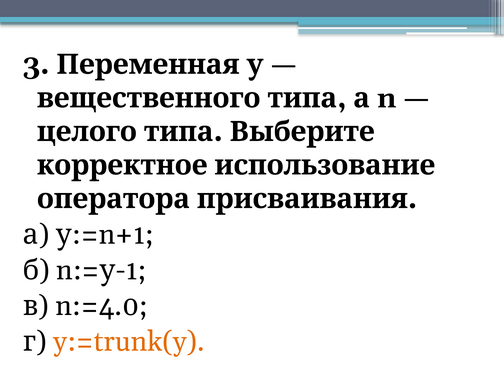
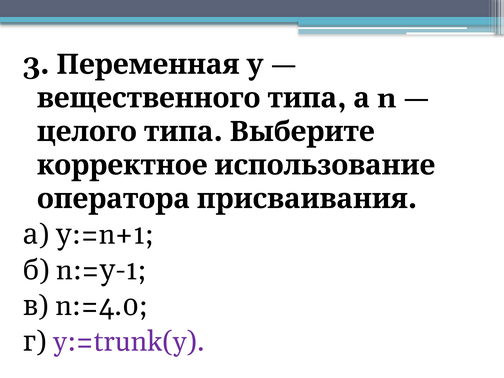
y:=trunk(y colour: orange -> purple
